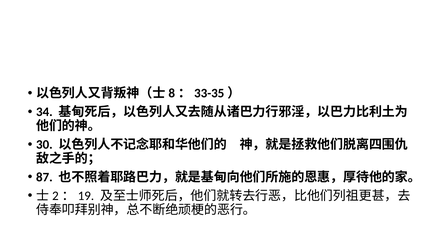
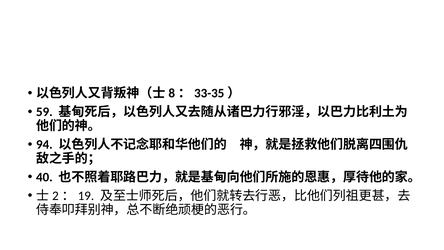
34: 34 -> 59
30: 30 -> 94
87: 87 -> 40
